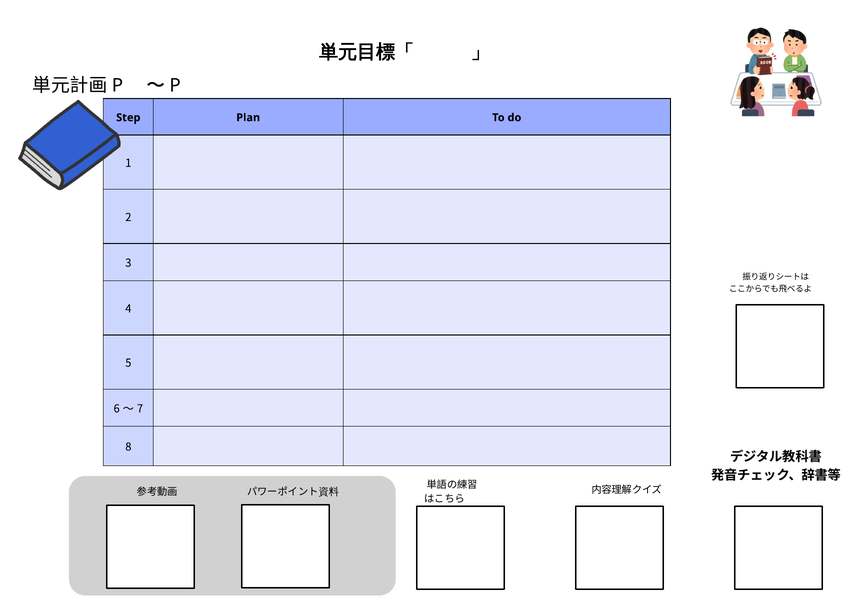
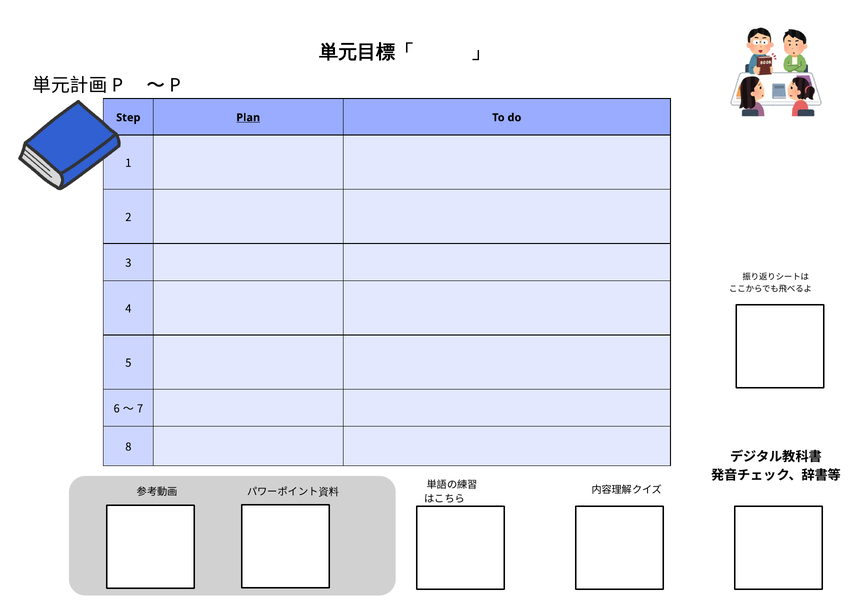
Plan underline: none -> present
